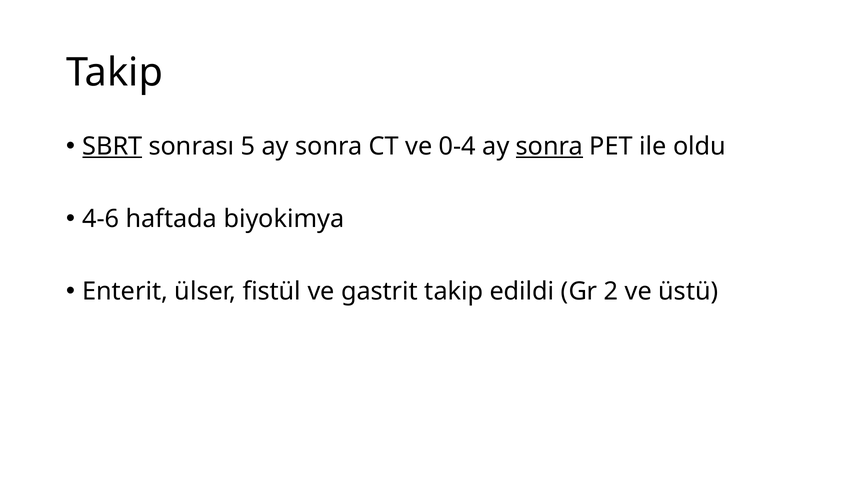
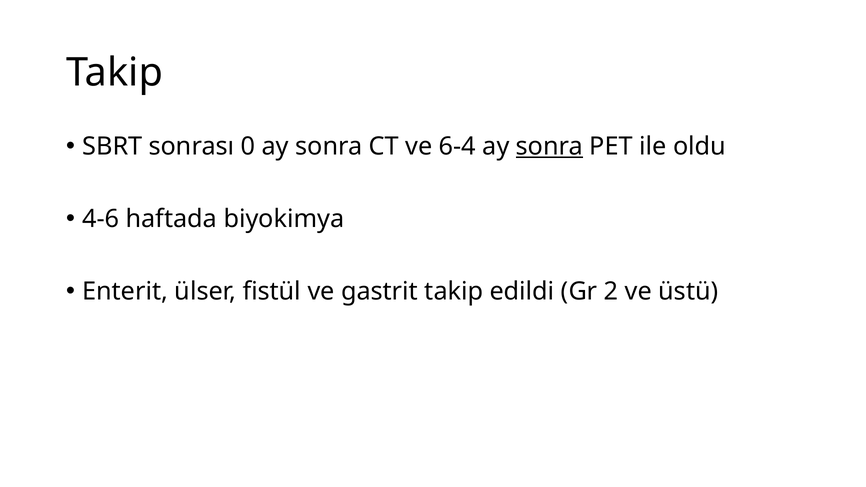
SBRT underline: present -> none
5: 5 -> 0
0-4: 0-4 -> 6-4
